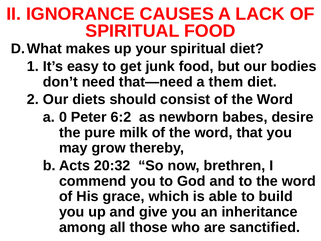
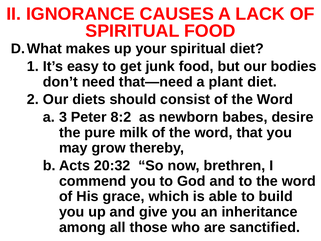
them: them -> plant
0: 0 -> 3
6:2: 6:2 -> 8:2
